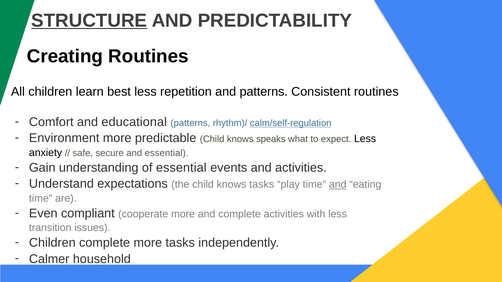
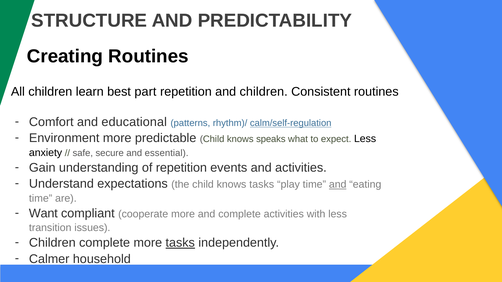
STRUCTURE underline: present -> none
best less: less -> part
and patterns: patterns -> children
of essential: essential -> repetition
Even: Even -> Want
tasks at (180, 243) underline: none -> present
